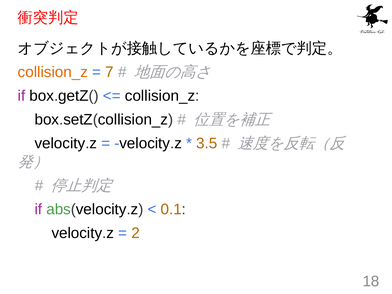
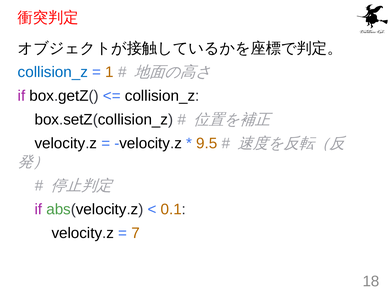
collision_z at (53, 72) colour: orange -> blue
7: 7 -> 1
3.5: 3.5 -> 9.5
2: 2 -> 7
